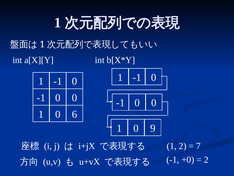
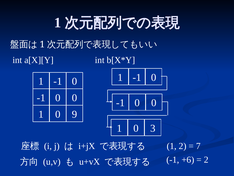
6: 6 -> 9
9: 9 -> 3
+0: +0 -> +6
